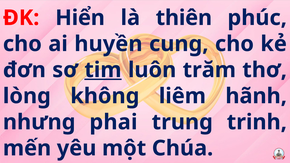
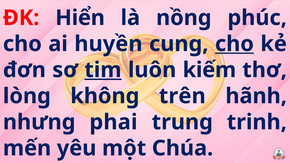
thiên: thiên -> nồng
cho at (234, 44) underline: none -> present
trăm: trăm -> kiếm
liêm: liêm -> trên
